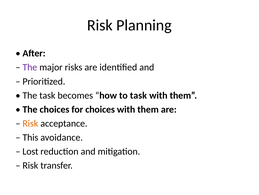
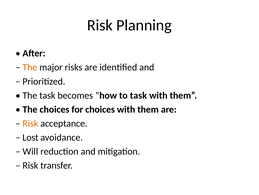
The at (30, 67) colour: purple -> orange
This: This -> Lost
Lost: Lost -> Will
